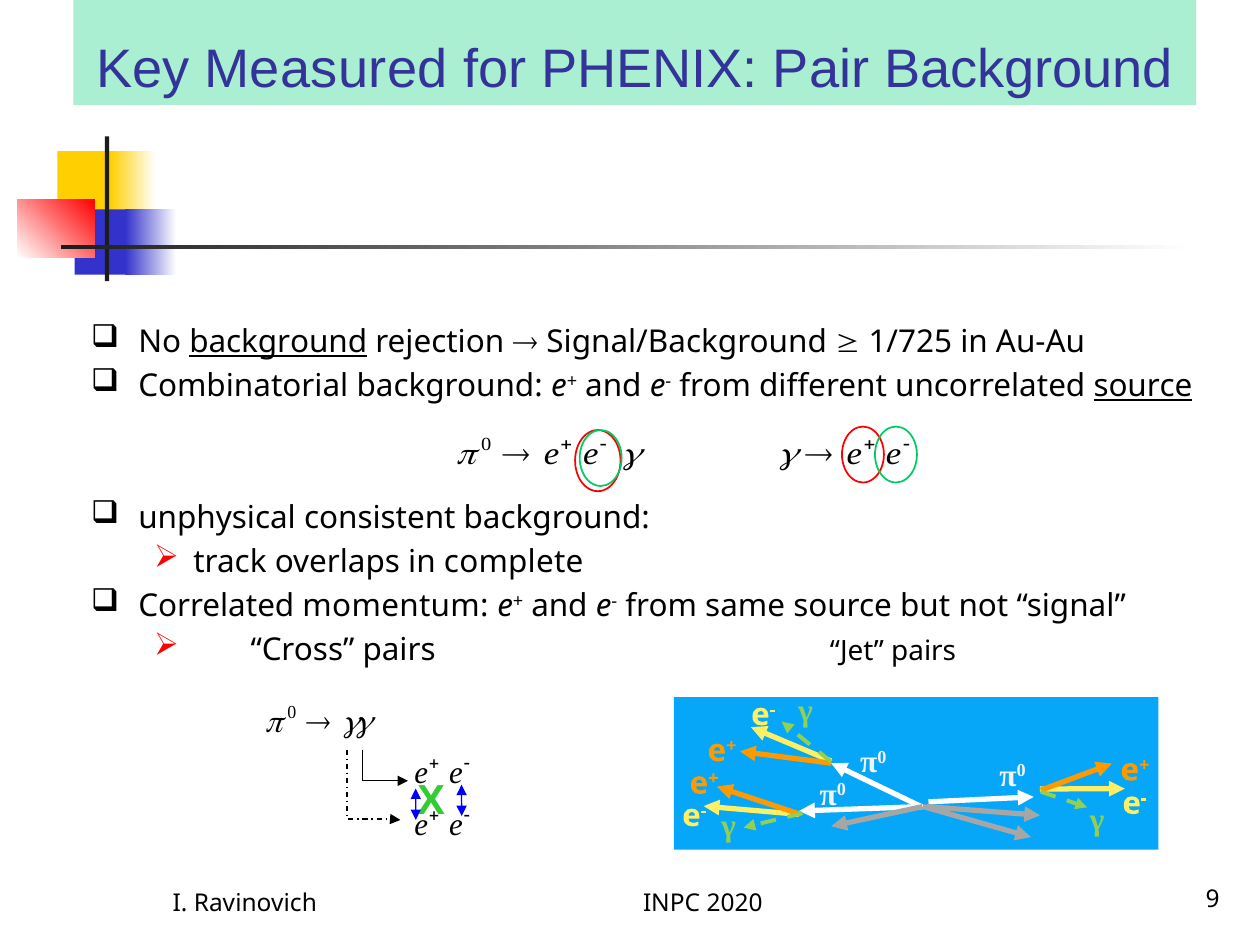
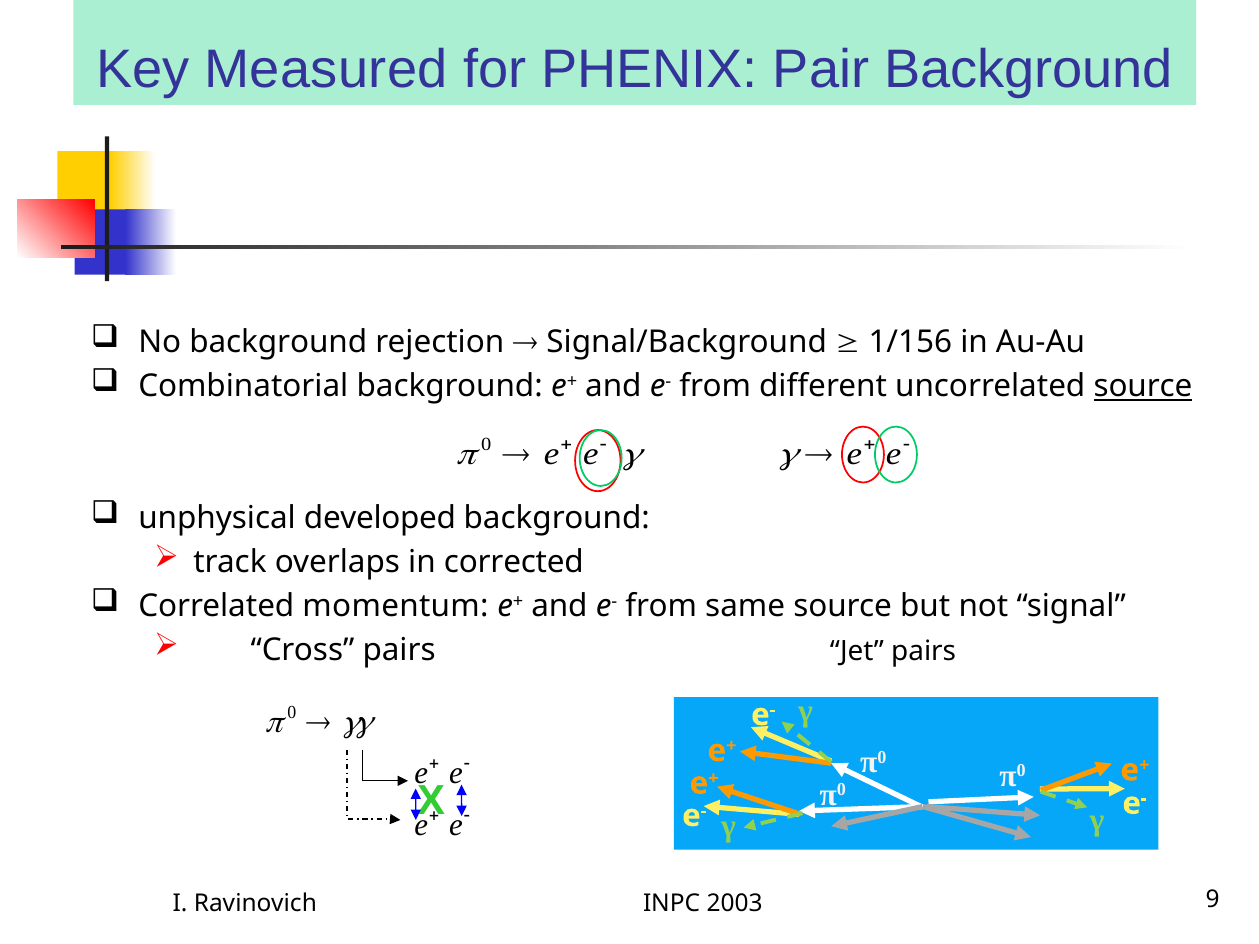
background at (278, 342) underline: present -> none
1/725: 1/725 -> 1/156
consistent: consistent -> developed
complete: complete -> corrected
2020: 2020 -> 2003
